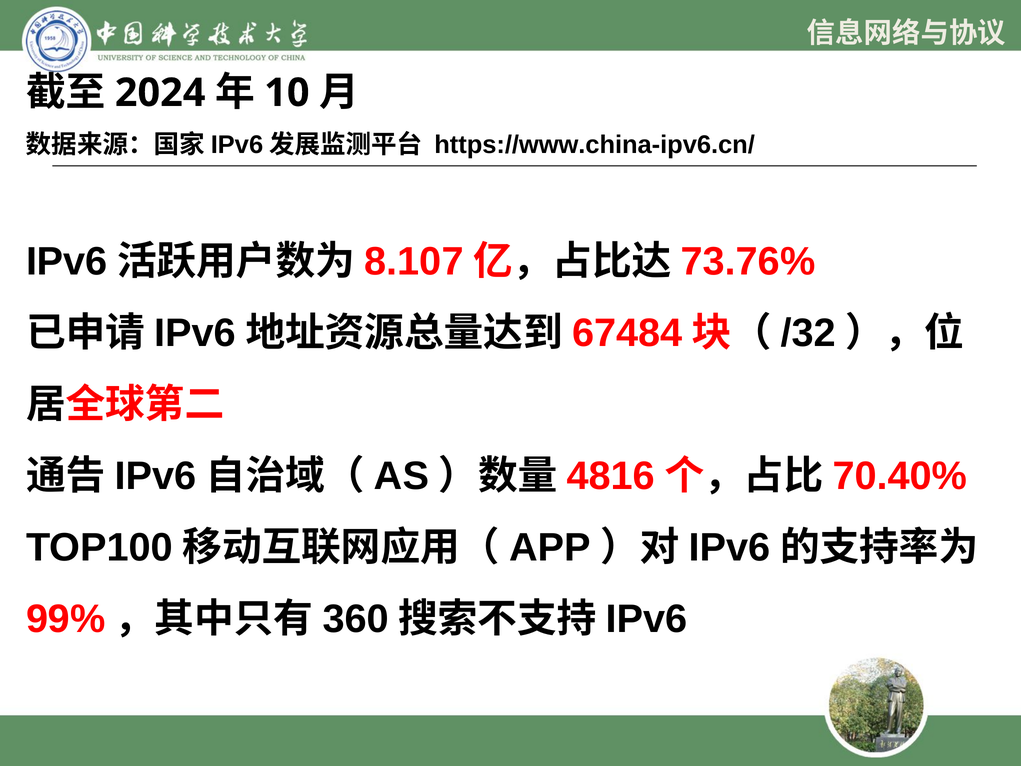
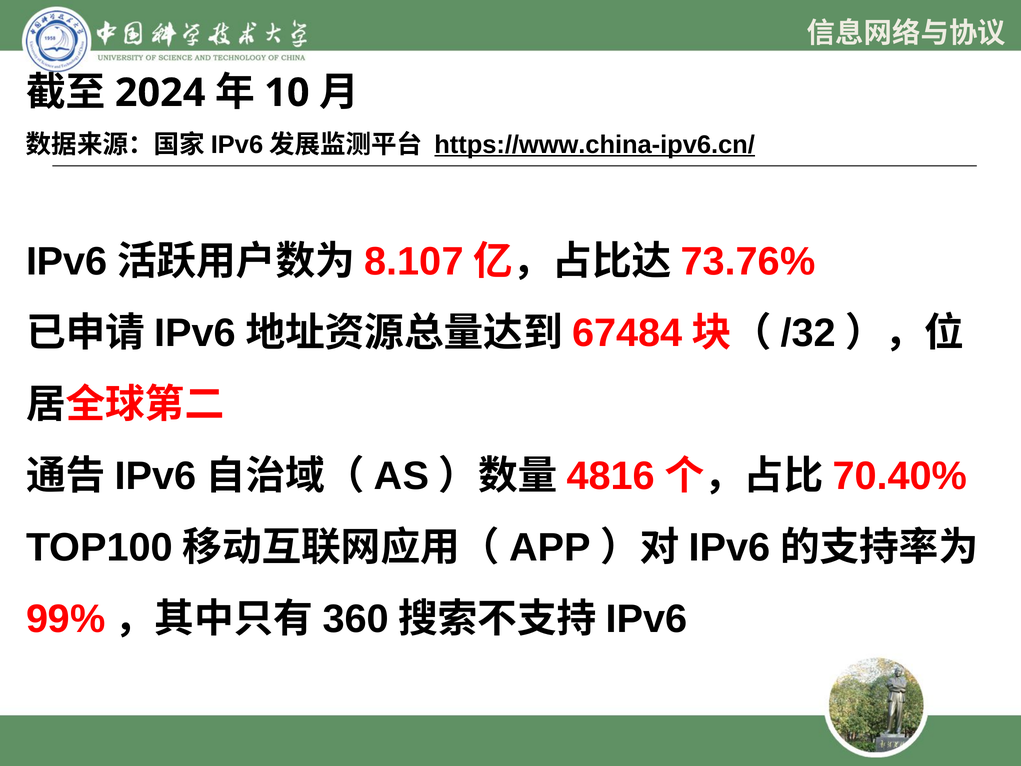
https://www.china-ipv6.cn/ underline: none -> present
